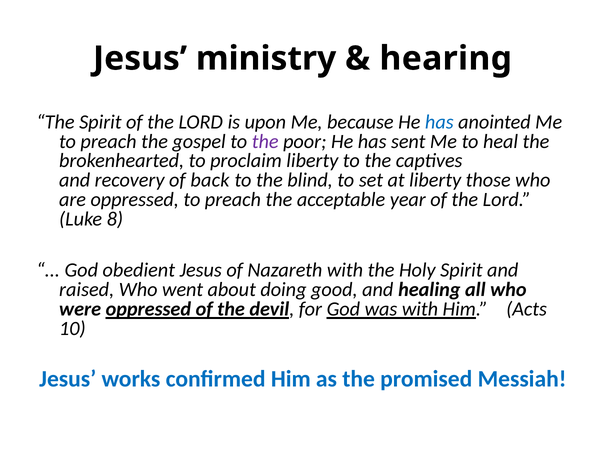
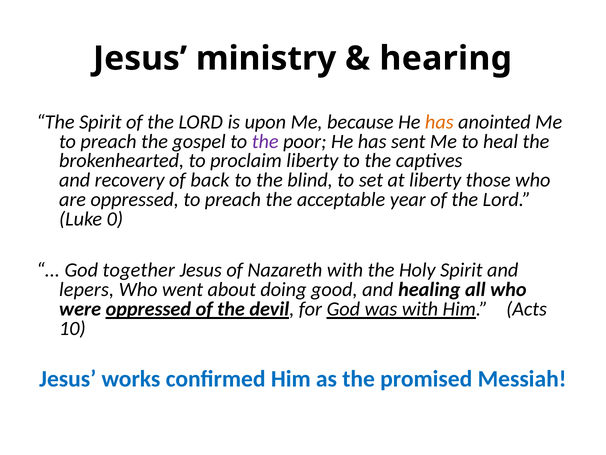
has at (439, 122) colour: blue -> orange
8: 8 -> 0
obedient: obedient -> together
raised: raised -> lepers
